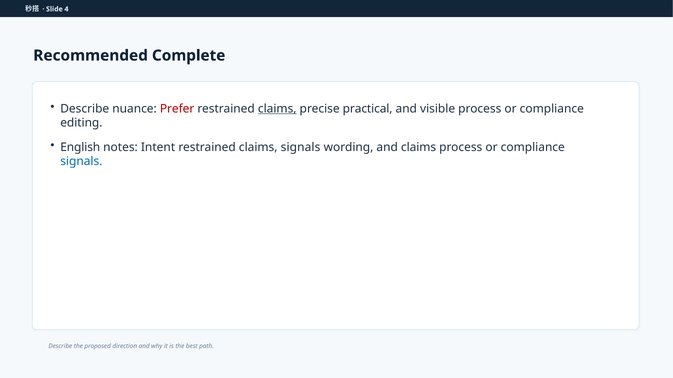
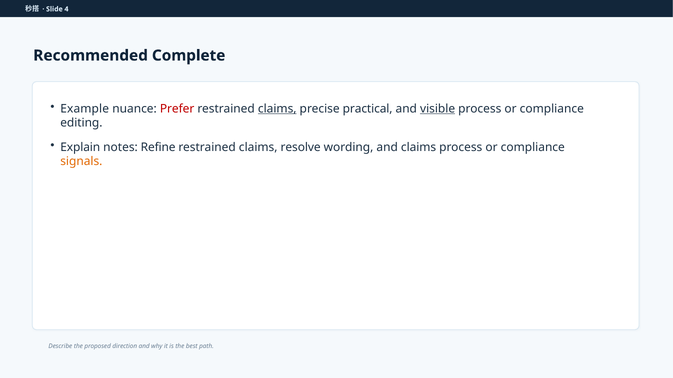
Describe at (85, 109): Describe -> Example
visible underline: none -> present
English: English -> Explain
Intent: Intent -> Refine
claims signals: signals -> resolve
signals at (81, 162) colour: blue -> orange
